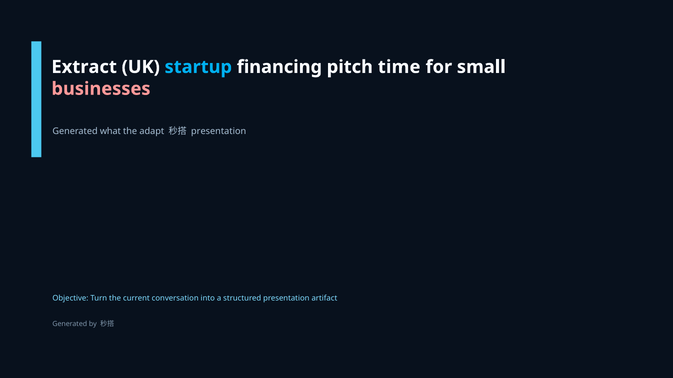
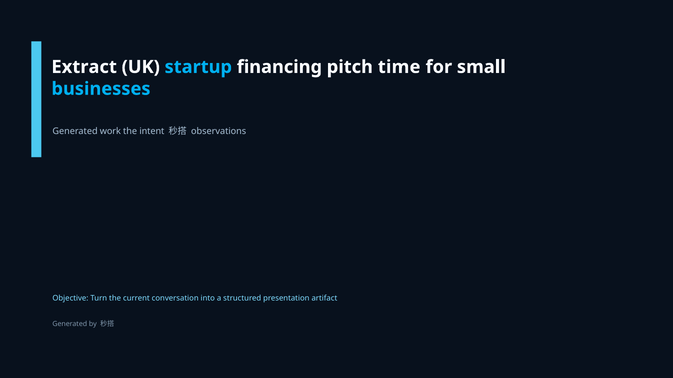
businesses colour: pink -> light blue
what: what -> work
adapt: adapt -> intent
presentation at (219, 131): presentation -> observations
